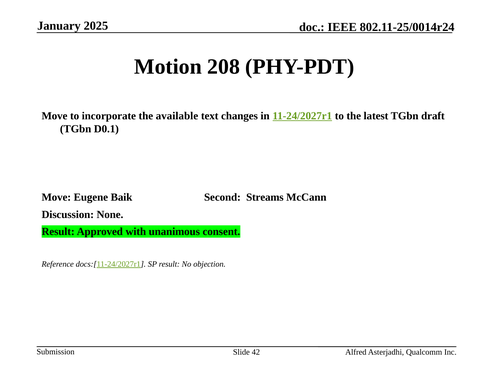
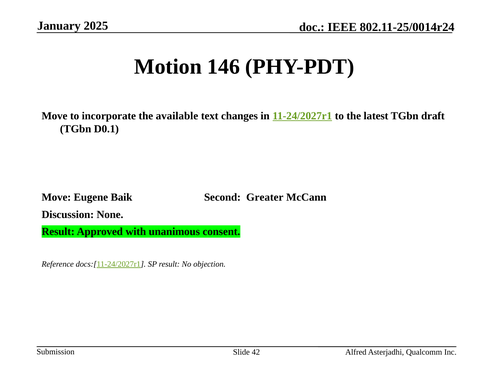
208: 208 -> 146
Streams: Streams -> Greater
